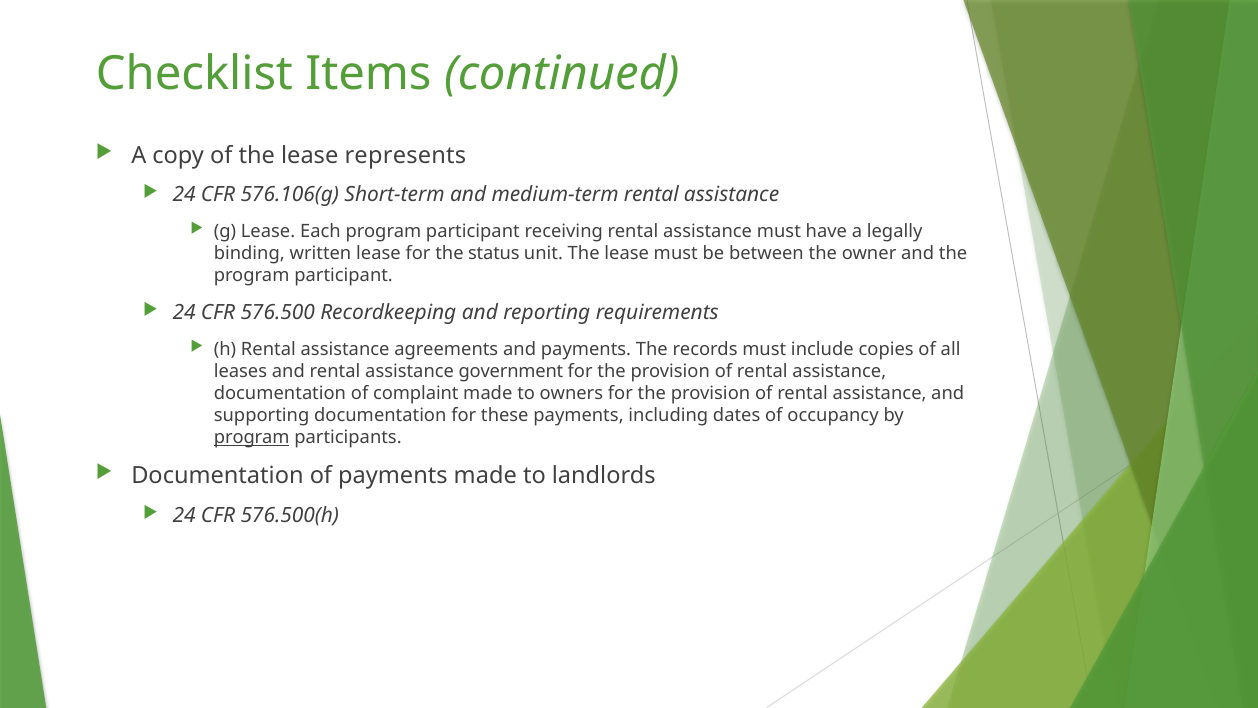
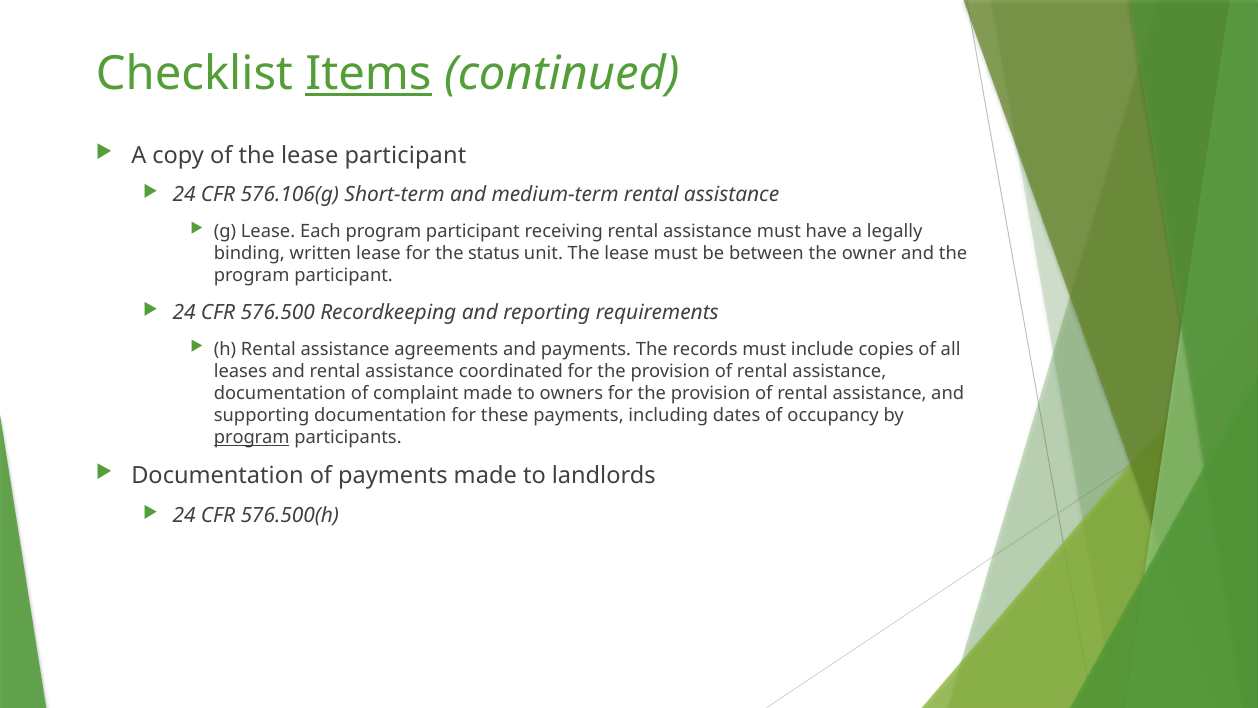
Items underline: none -> present
lease represents: represents -> participant
government: government -> coordinated
